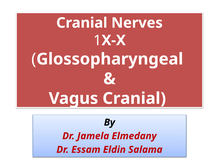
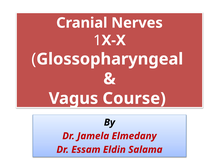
Vagus Cranial: Cranial -> Course
